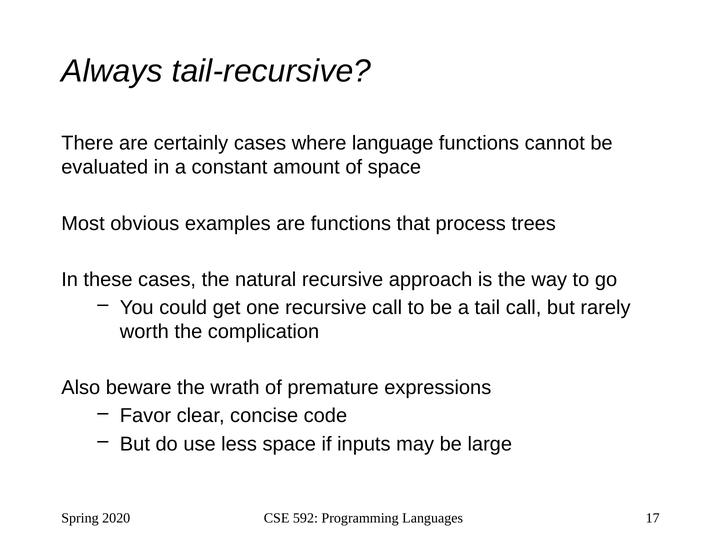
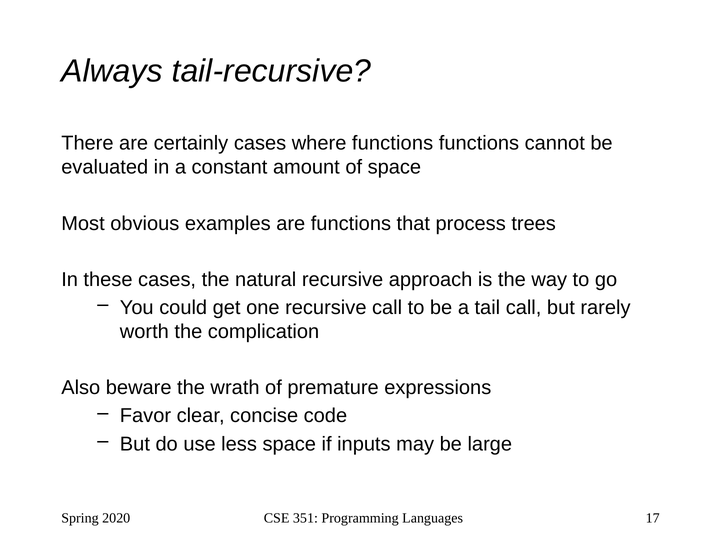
where language: language -> functions
592: 592 -> 351
